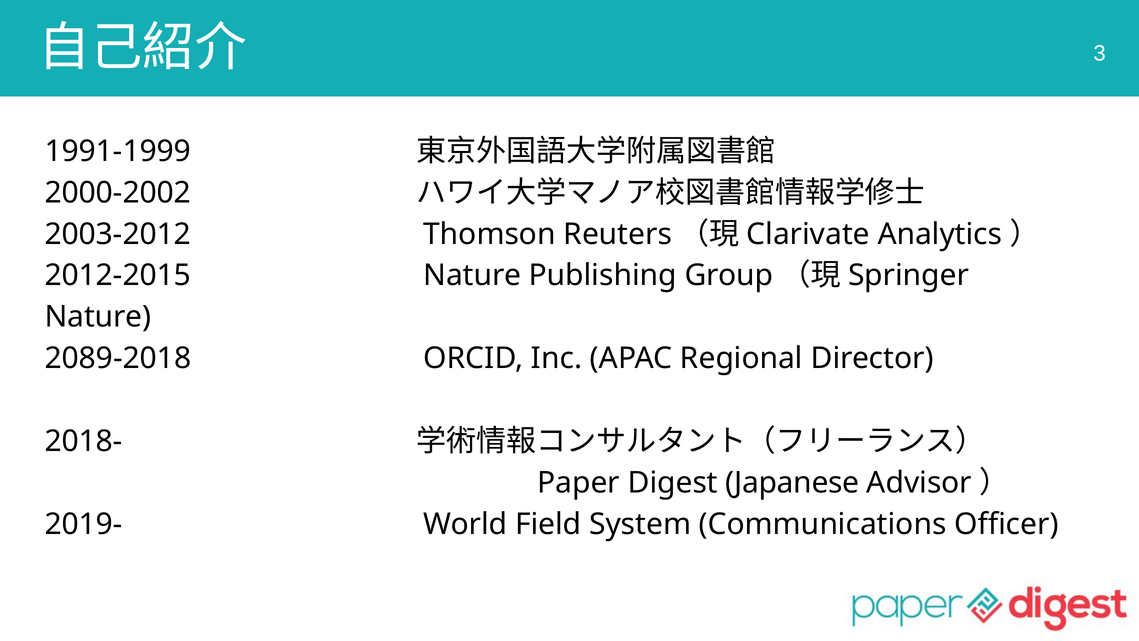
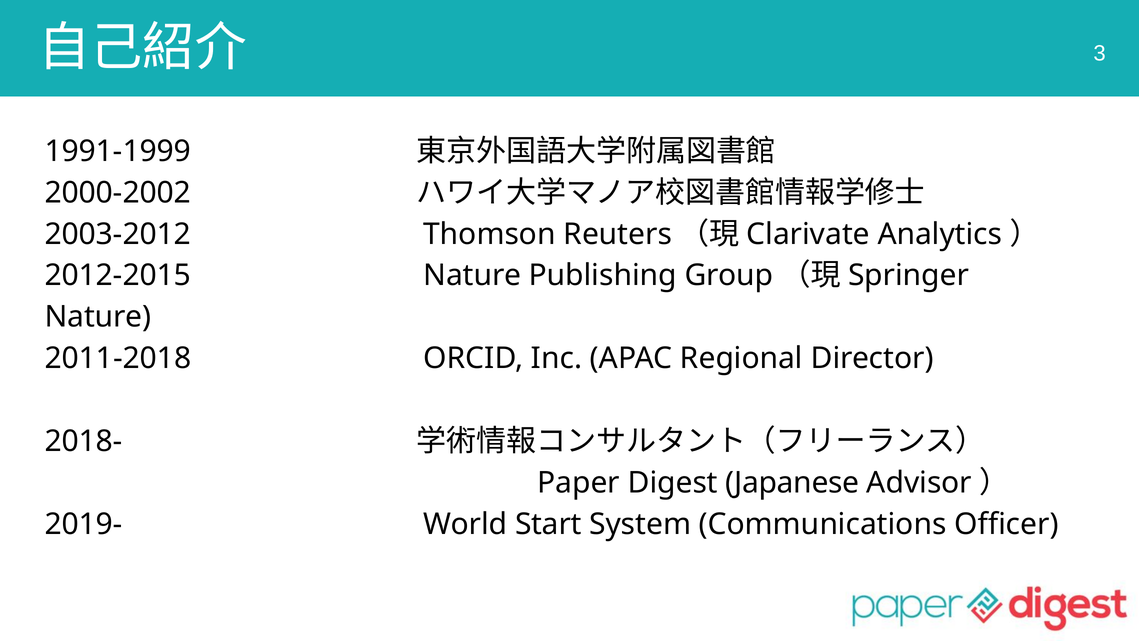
2089-2018: 2089-2018 -> 2011-2018
Field: Field -> Start
